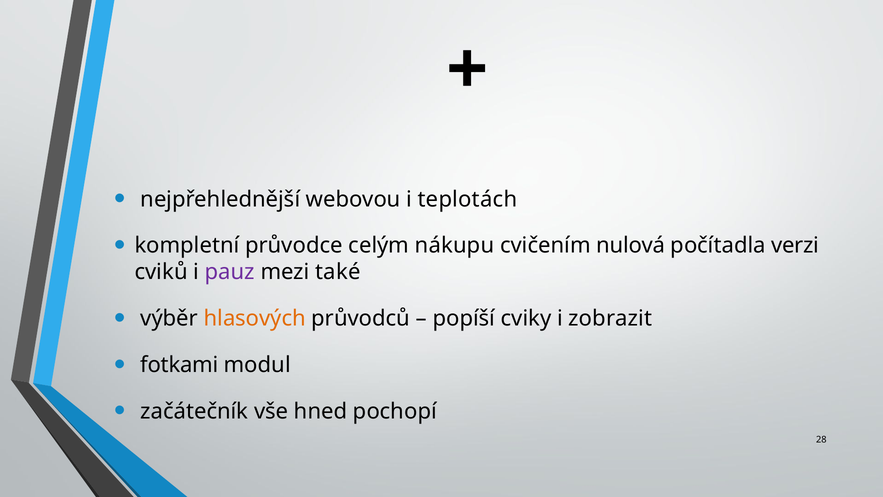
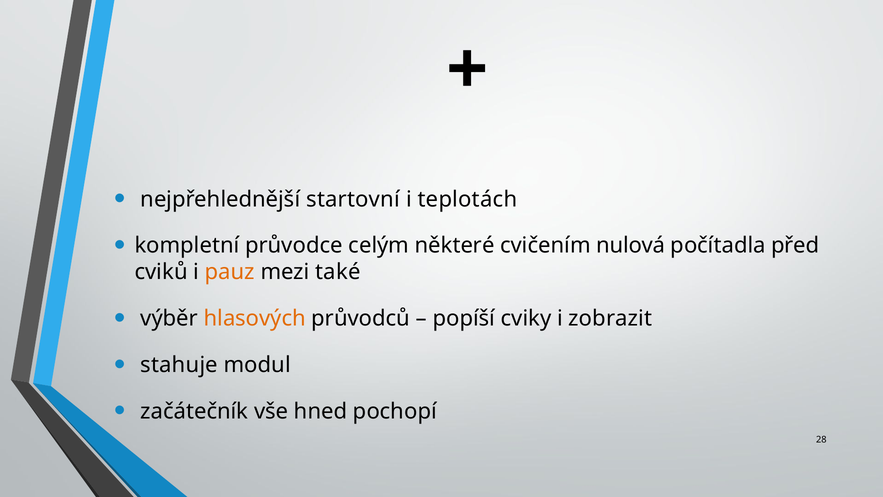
webovou: webovou -> startovní
nákupu: nákupu -> některé
verzi: verzi -> před
pauz colour: purple -> orange
fotkami: fotkami -> stahuje
